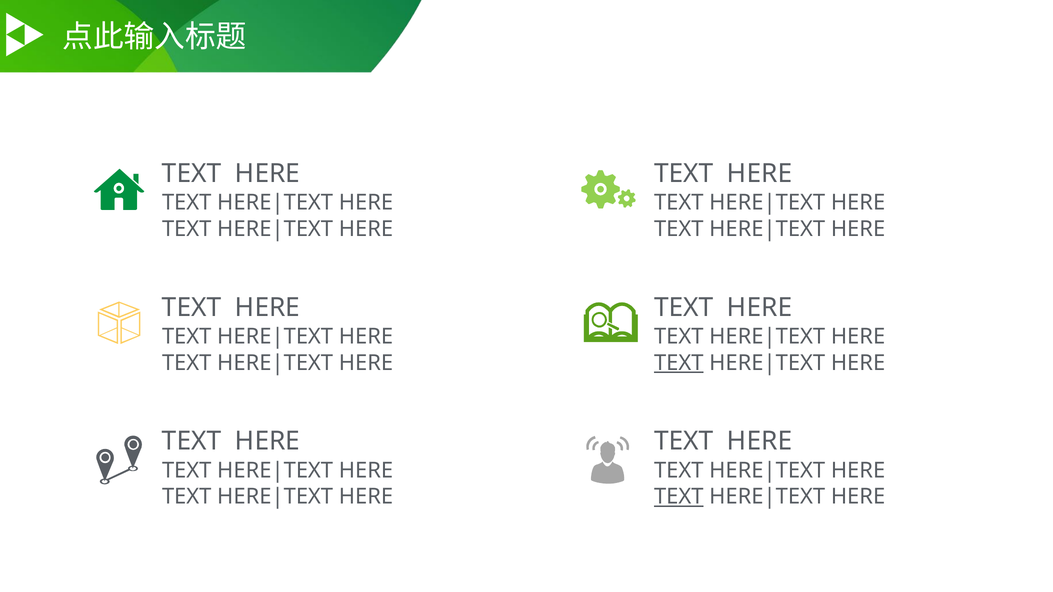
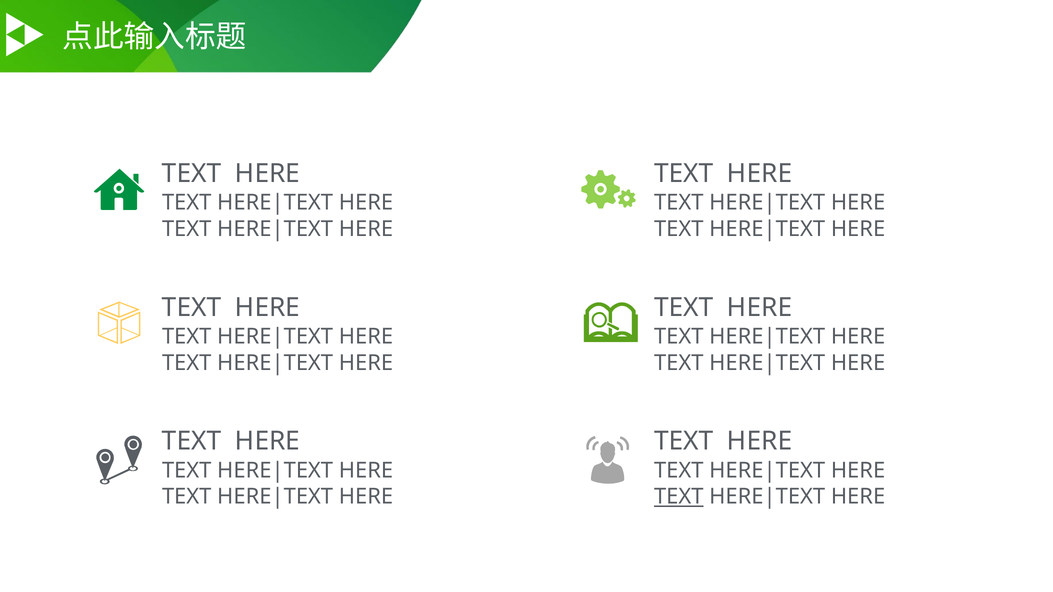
TEXT at (679, 363) underline: present -> none
